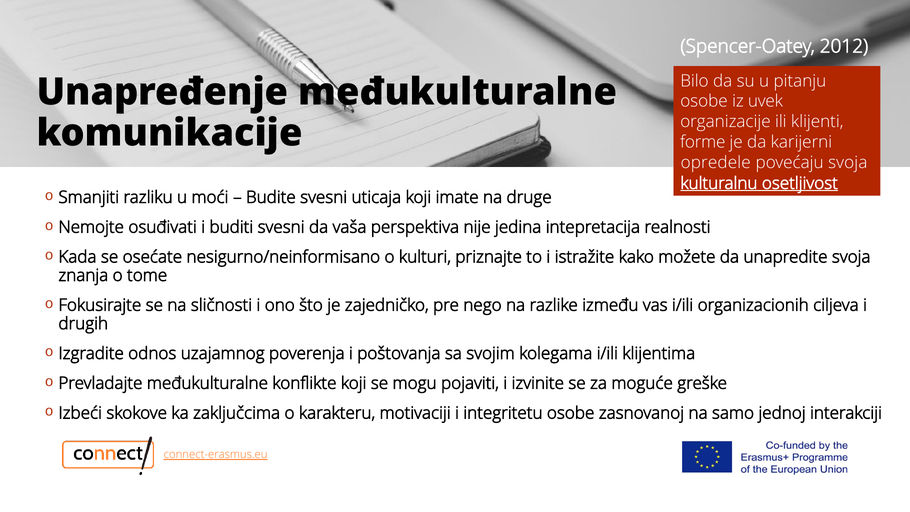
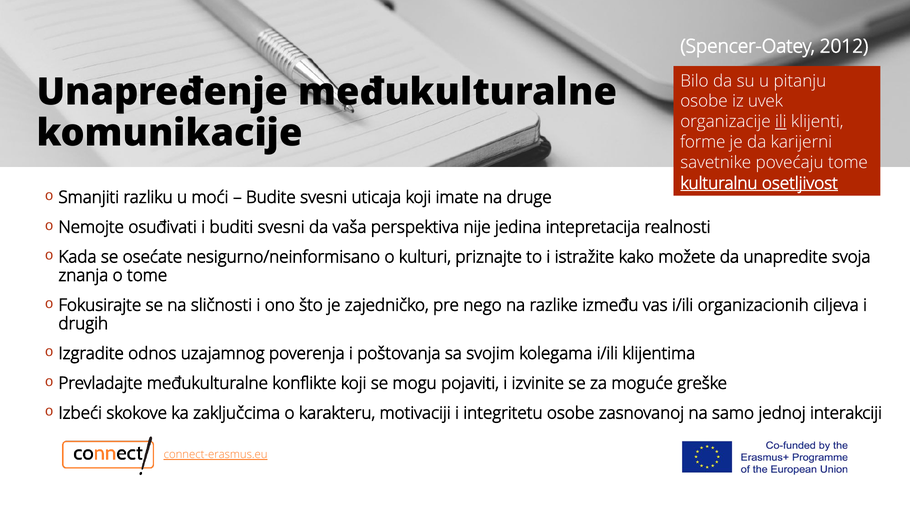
ili underline: none -> present
opredele: opredele -> savetnike
povećaju svoja: svoja -> tome
